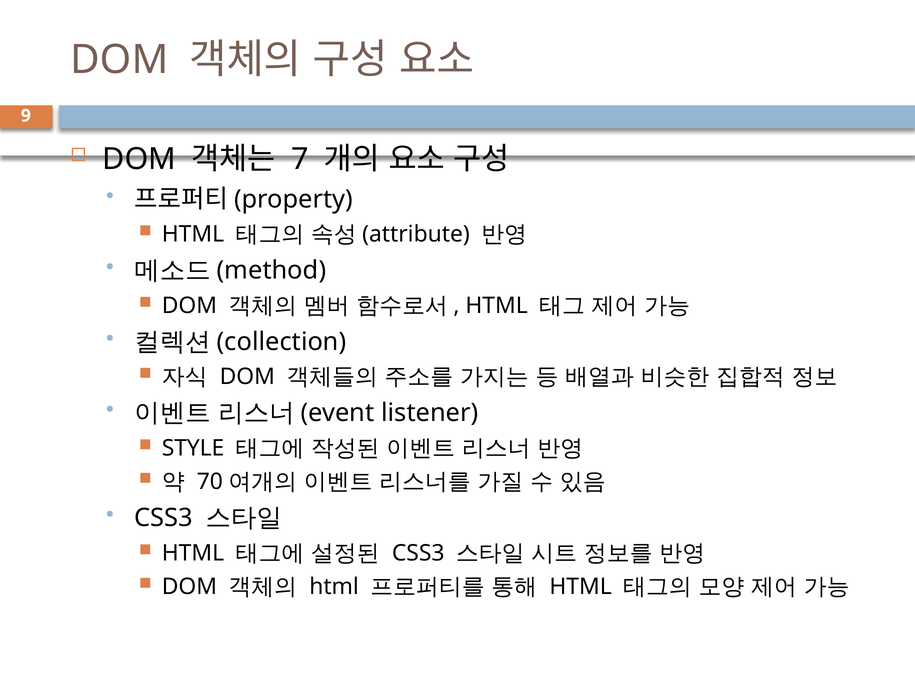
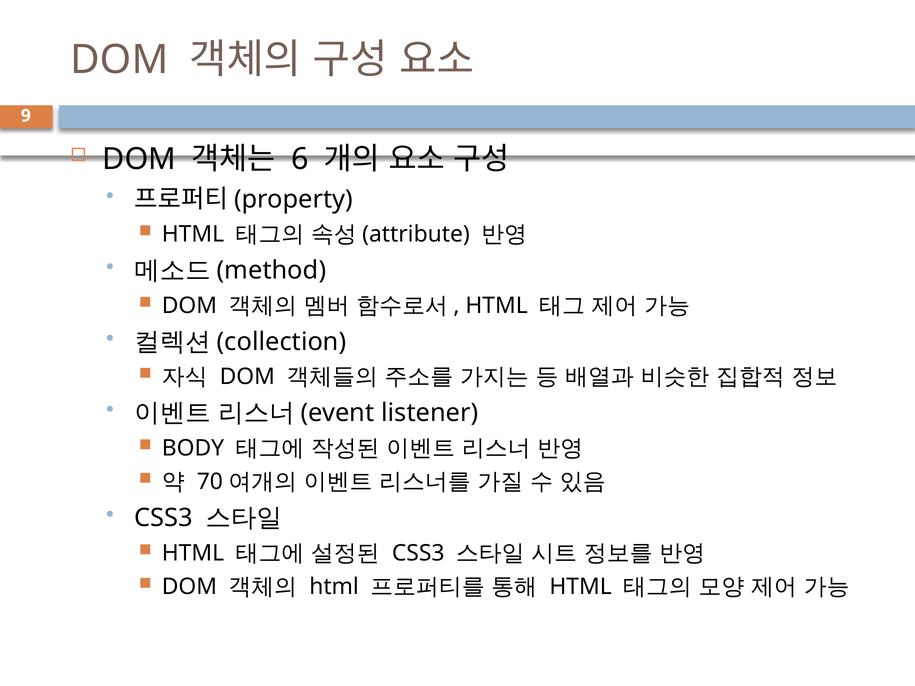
7: 7 -> 6
STYLE: STYLE -> BODY
